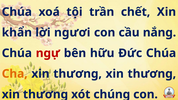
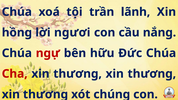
chết: chết -> lãnh
khẩn: khẩn -> hồng
Cha colour: orange -> red
